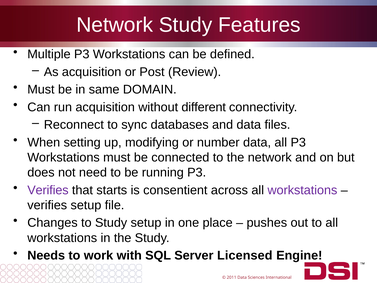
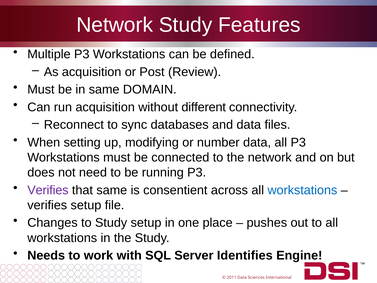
that starts: starts -> same
workstations at (302, 190) colour: purple -> blue
Licensed: Licensed -> Identifies
